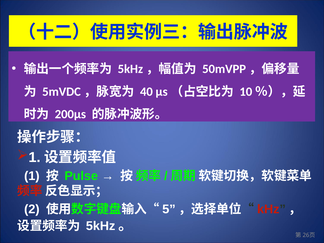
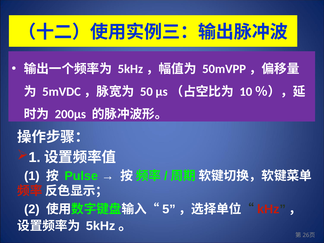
40: 40 -> 50
